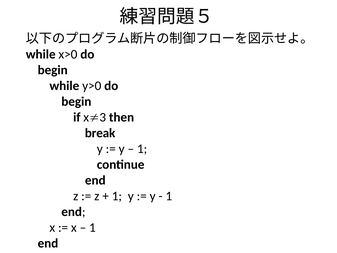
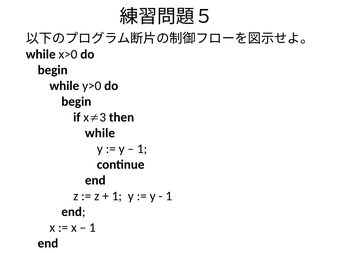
break at (100, 133): break -> while
